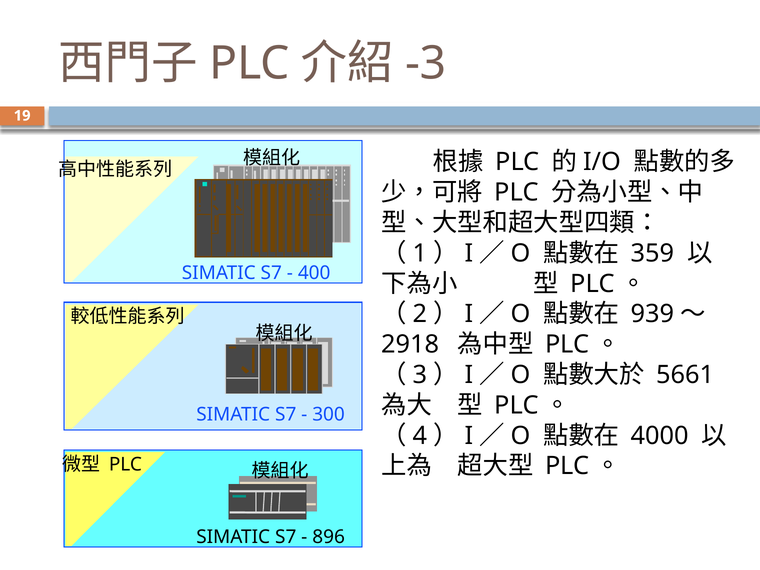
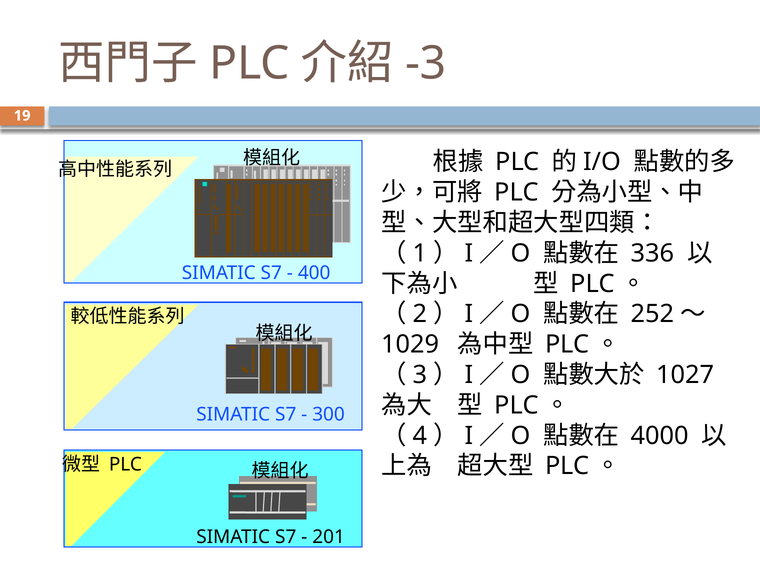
359: 359 -> 336
939: 939 -> 252
2918: 2918 -> 1029
5661: 5661 -> 1027
896: 896 -> 201
